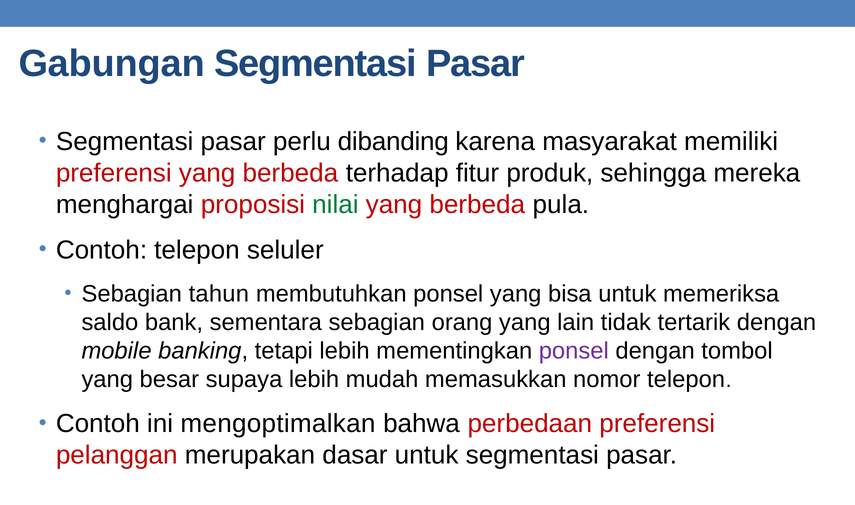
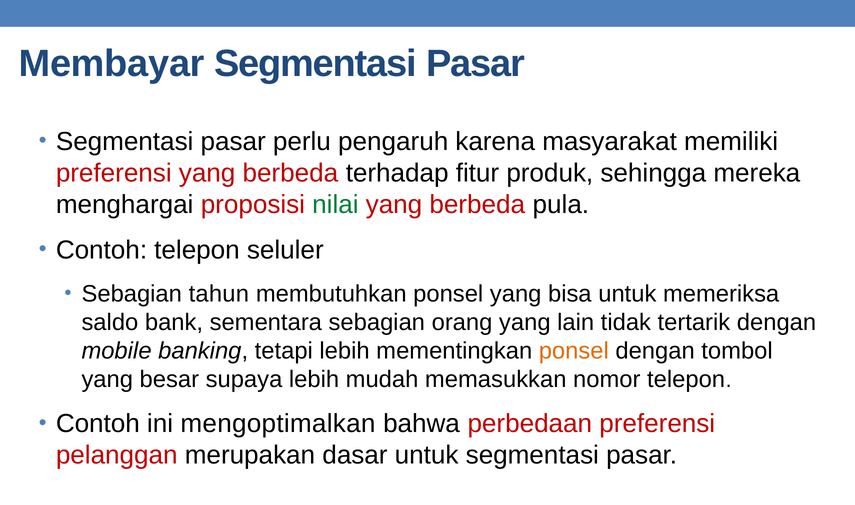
Gabungan: Gabungan -> Membayar
dibanding: dibanding -> pengaruh
ponsel at (574, 351) colour: purple -> orange
